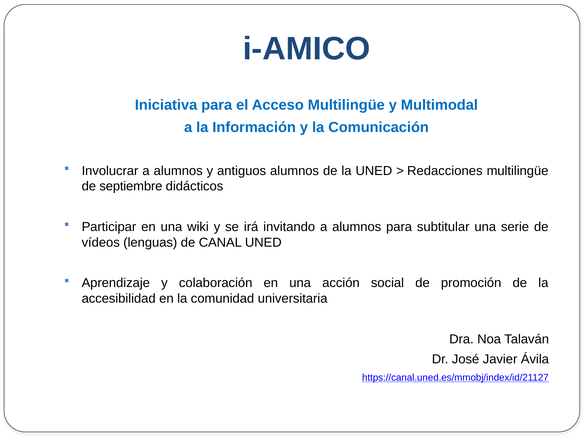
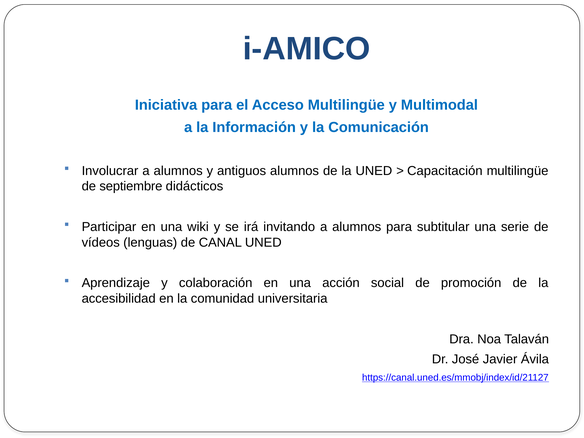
Redacciones: Redacciones -> Capacitación
